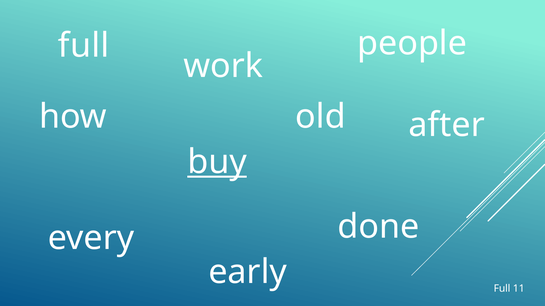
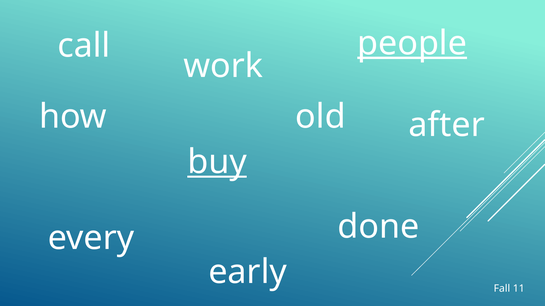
people underline: none -> present
full at (84, 46): full -> call
Full at (502, 289): Full -> Fall
